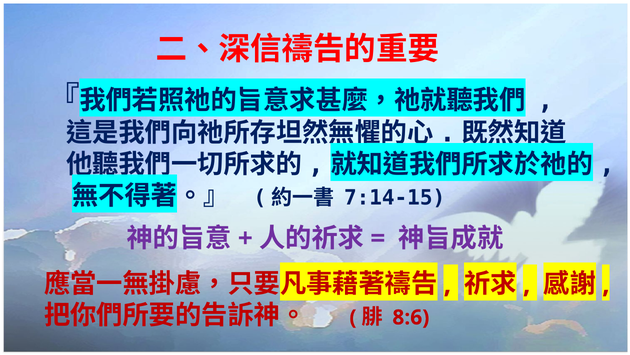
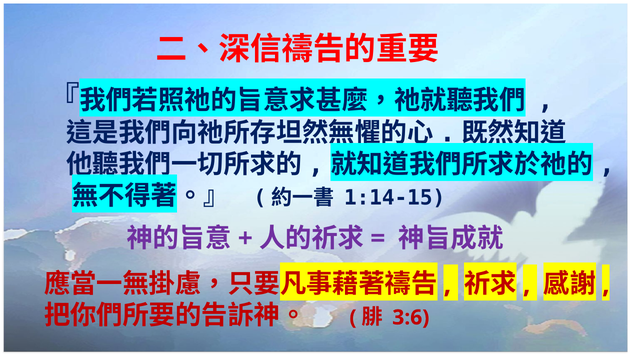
7:14-15: 7:14-15 -> 1:14-15
8:6: 8:6 -> 3:6
